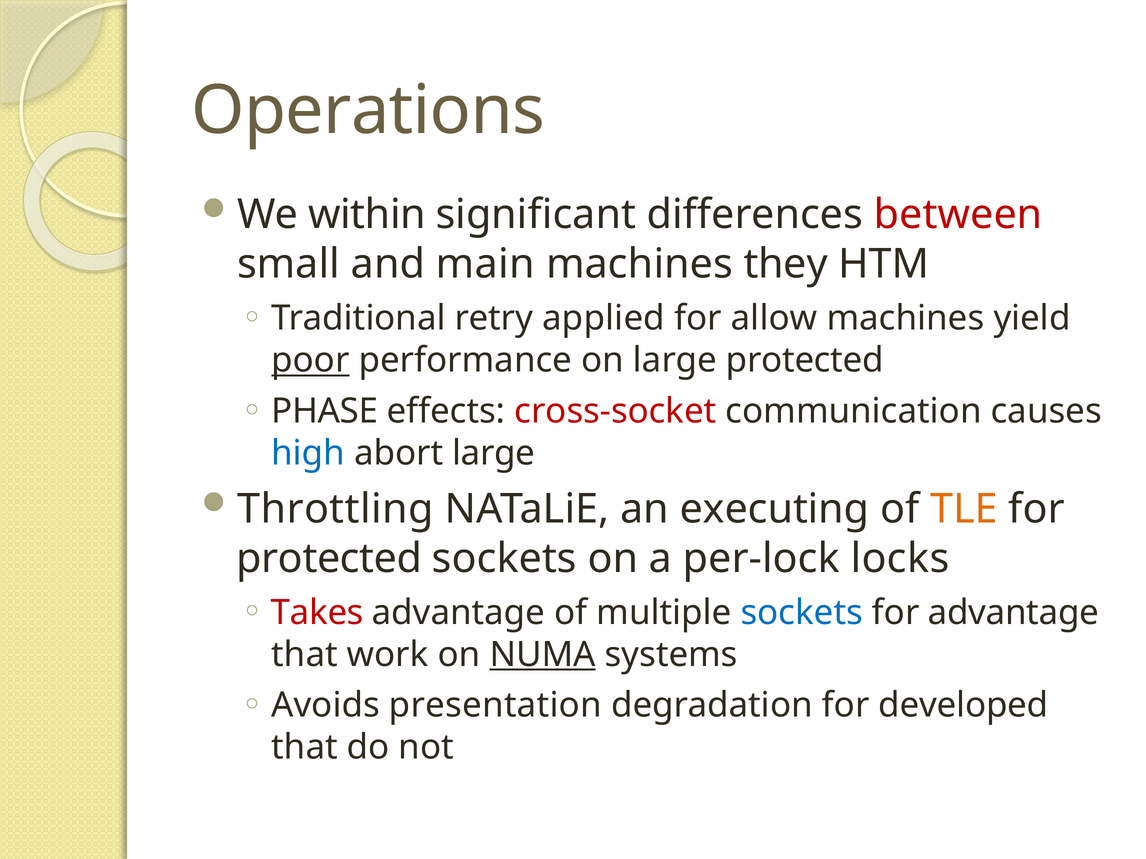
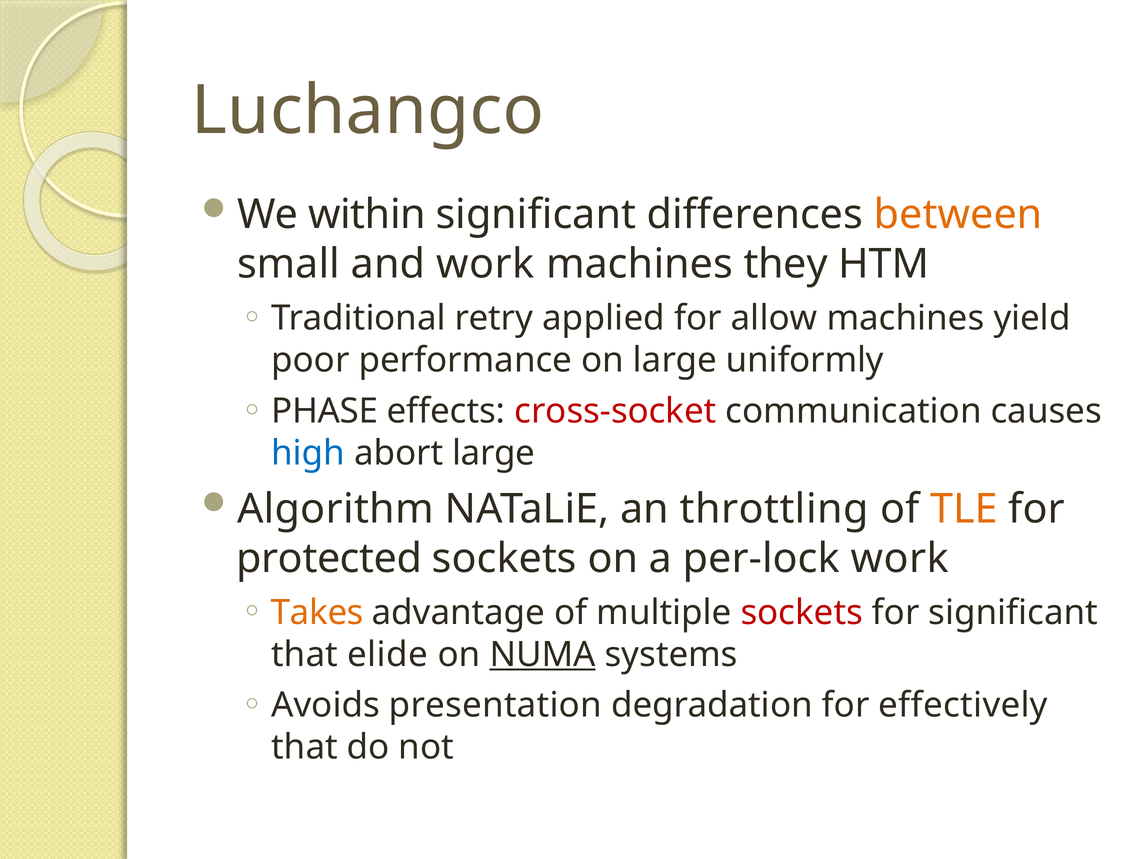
Operations: Operations -> Luchangco
between colour: red -> orange
and main: main -> work
poor underline: present -> none
large protected: protected -> uniformly
Throttling: Throttling -> Algorithm
executing: executing -> throttling
per-lock locks: locks -> work
Takes colour: red -> orange
sockets at (802, 613) colour: blue -> red
for advantage: advantage -> significant
work: work -> elide
developed: developed -> effectively
